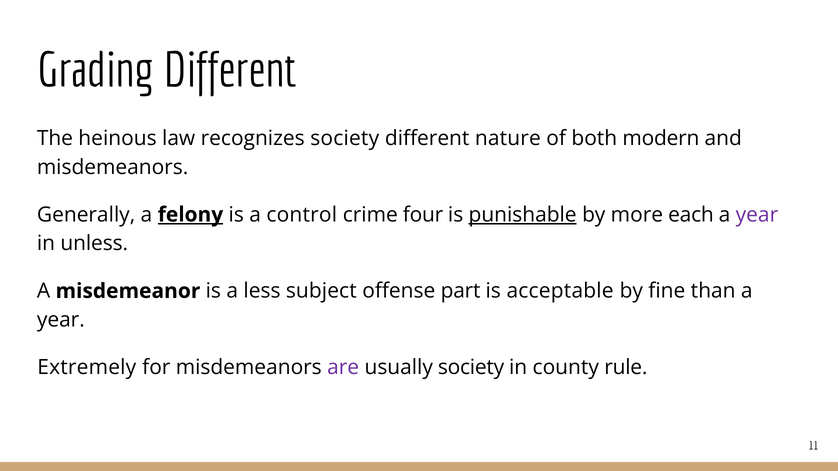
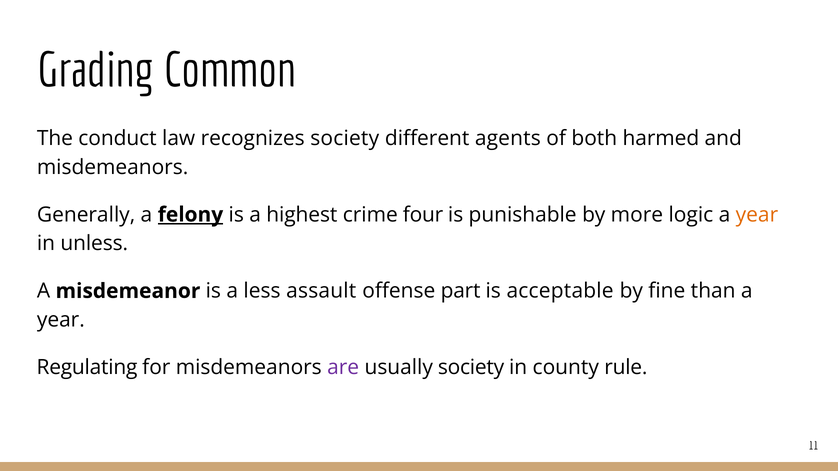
Grading Different: Different -> Common
heinous: heinous -> conduct
nature: nature -> agents
modern: modern -> harmed
control: control -> highest
punishable underline: present -> none
each: each -> logic
year at (757, 215) colour: purple -> orange
subject: subject -> assault
Extremely: Extremely -> Regulating
